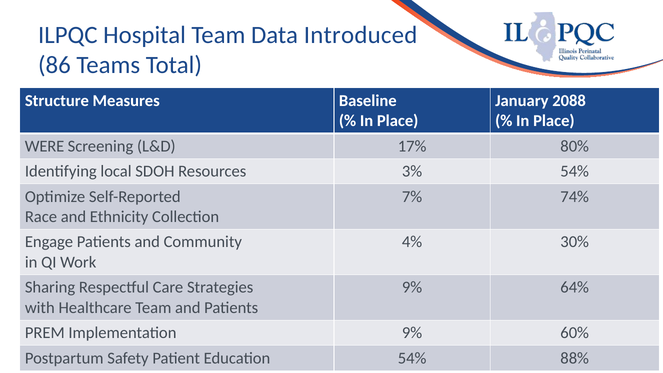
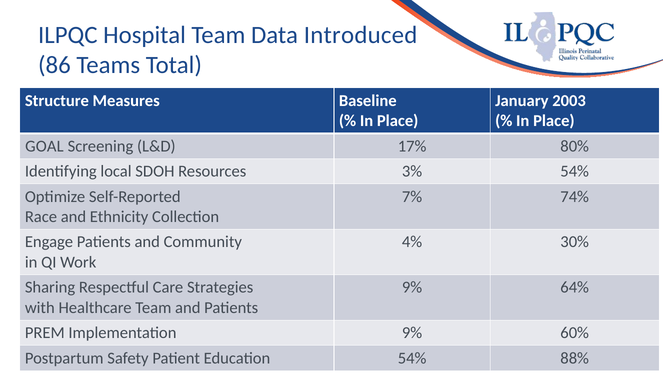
2088: 2088 -> 2003
WERE: WERE -> GOAL
